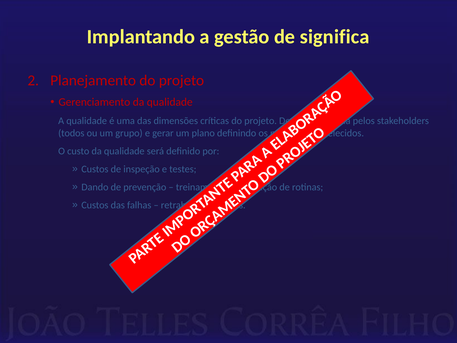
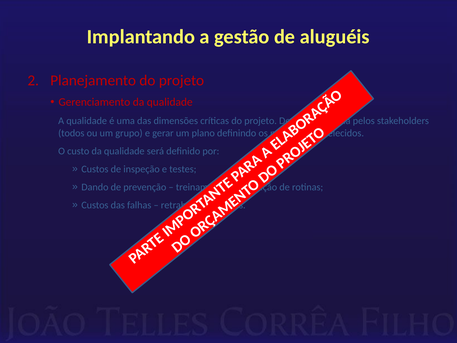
significa: significa -> aluguéis
